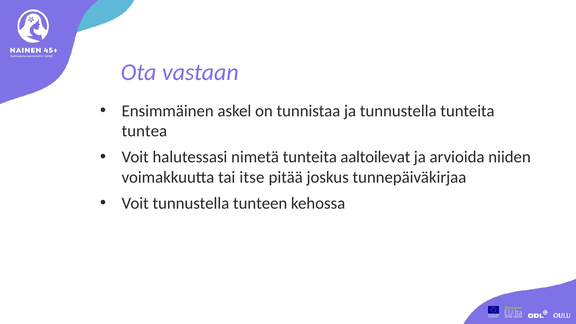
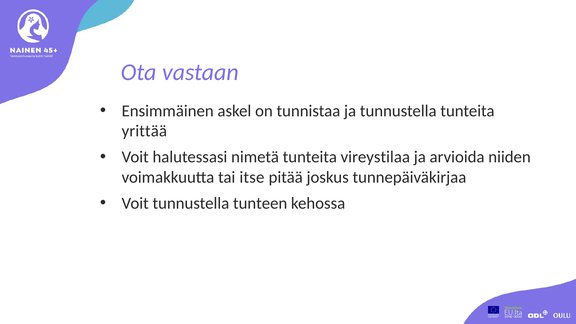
tuntea: tuntea -> yrittää
aaltoilevat: aaltoilevat -> vireystilaa
